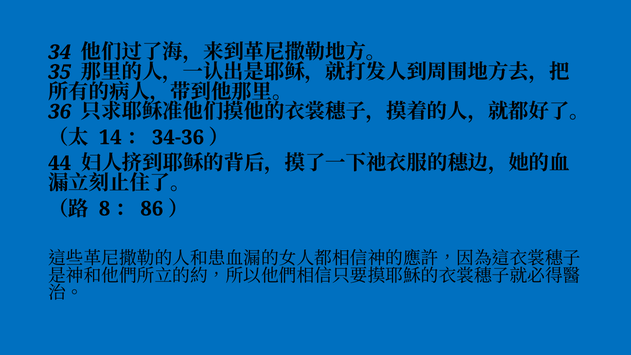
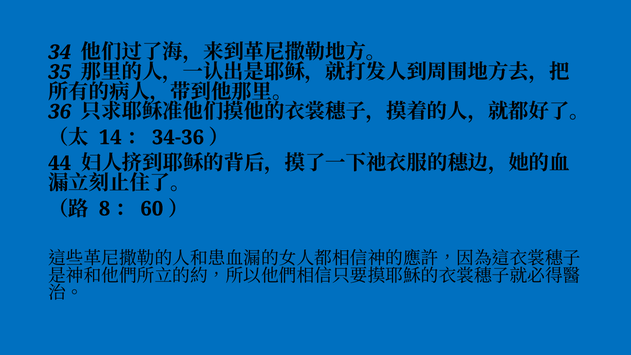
86: 86 -> 60
